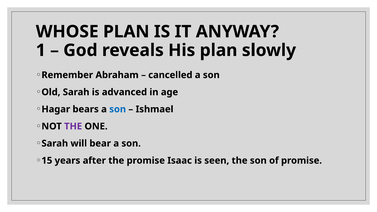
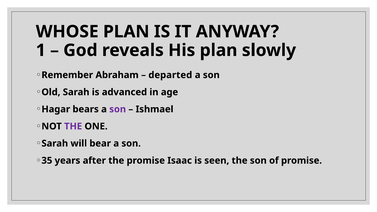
cancelled: cancelled -> departed
son at (118, 109) colour: blue -> purple
15: 15 -> 35
